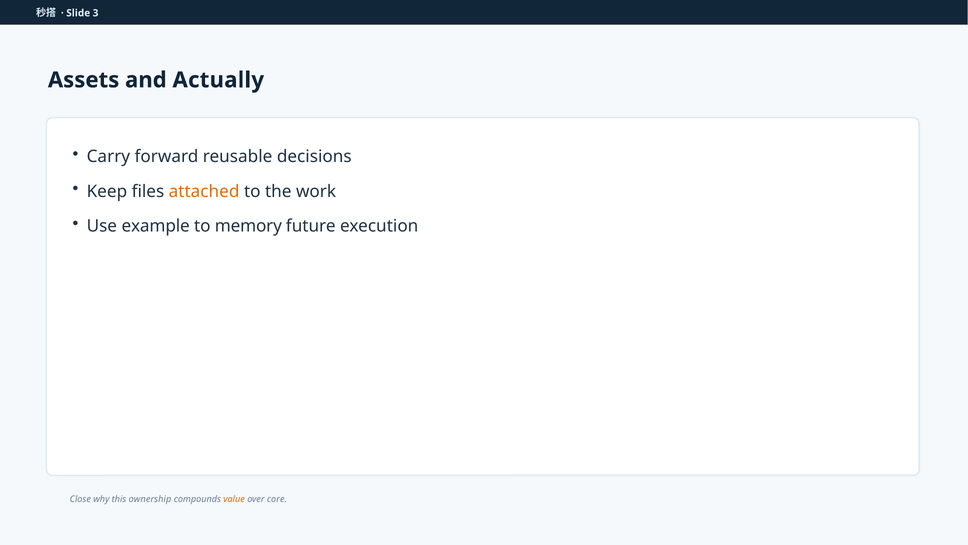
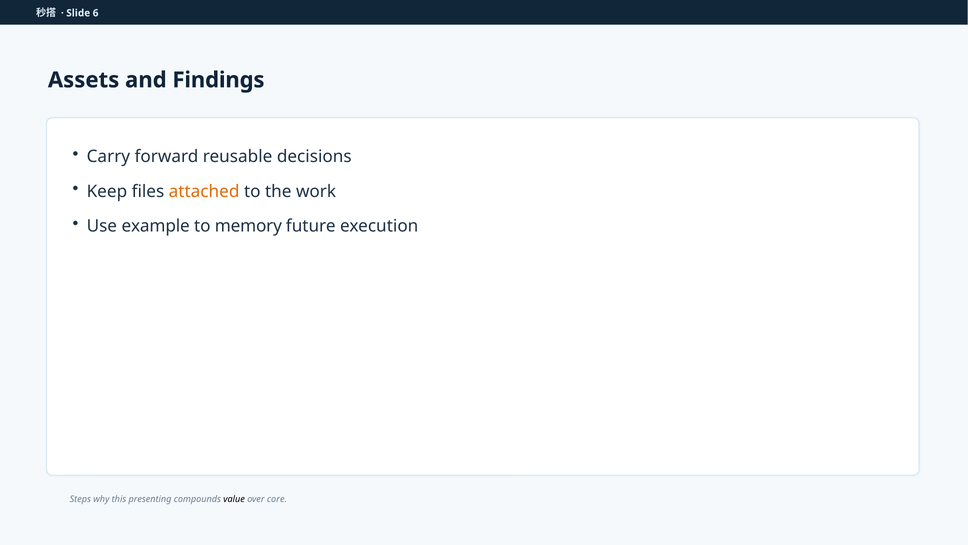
3: 3 -> 6
Actually: Actually -> Findings
Close: Close -> Steps
ownership: ownership -> presenting
value colour: orange -> black
